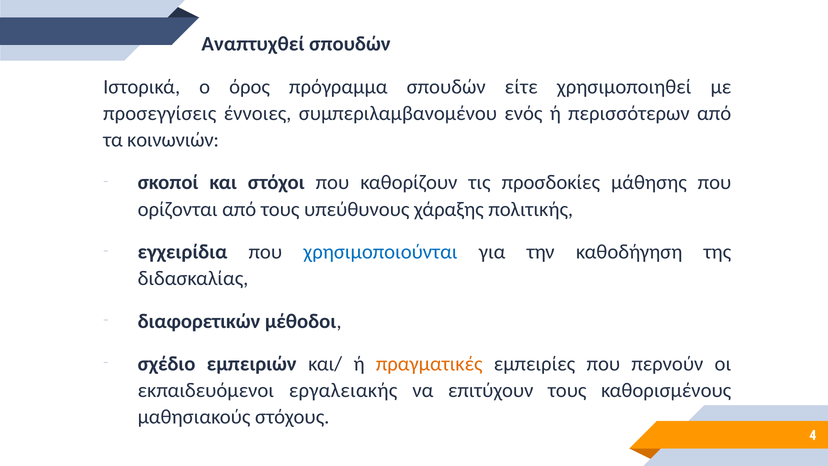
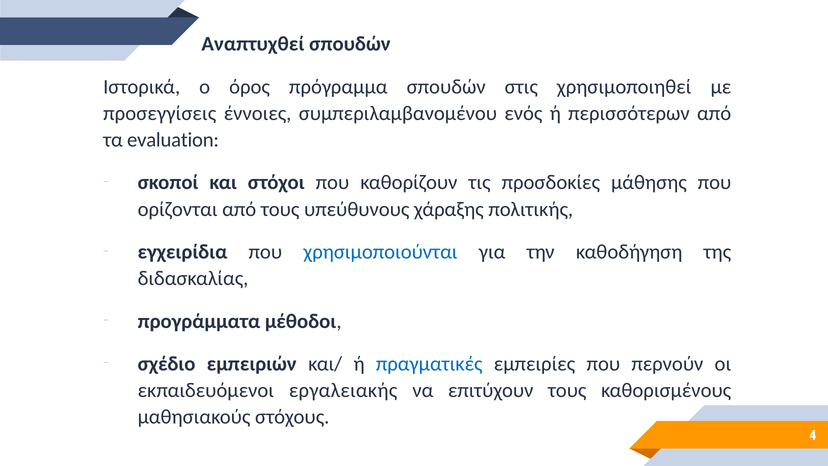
είτε: είτε -> στις
κοινωνιών: κοινωνιών -> evaluation
διαφορετικών: διαφορετικών -> προγράμματα
πραγματικές colour: orange -> blue
